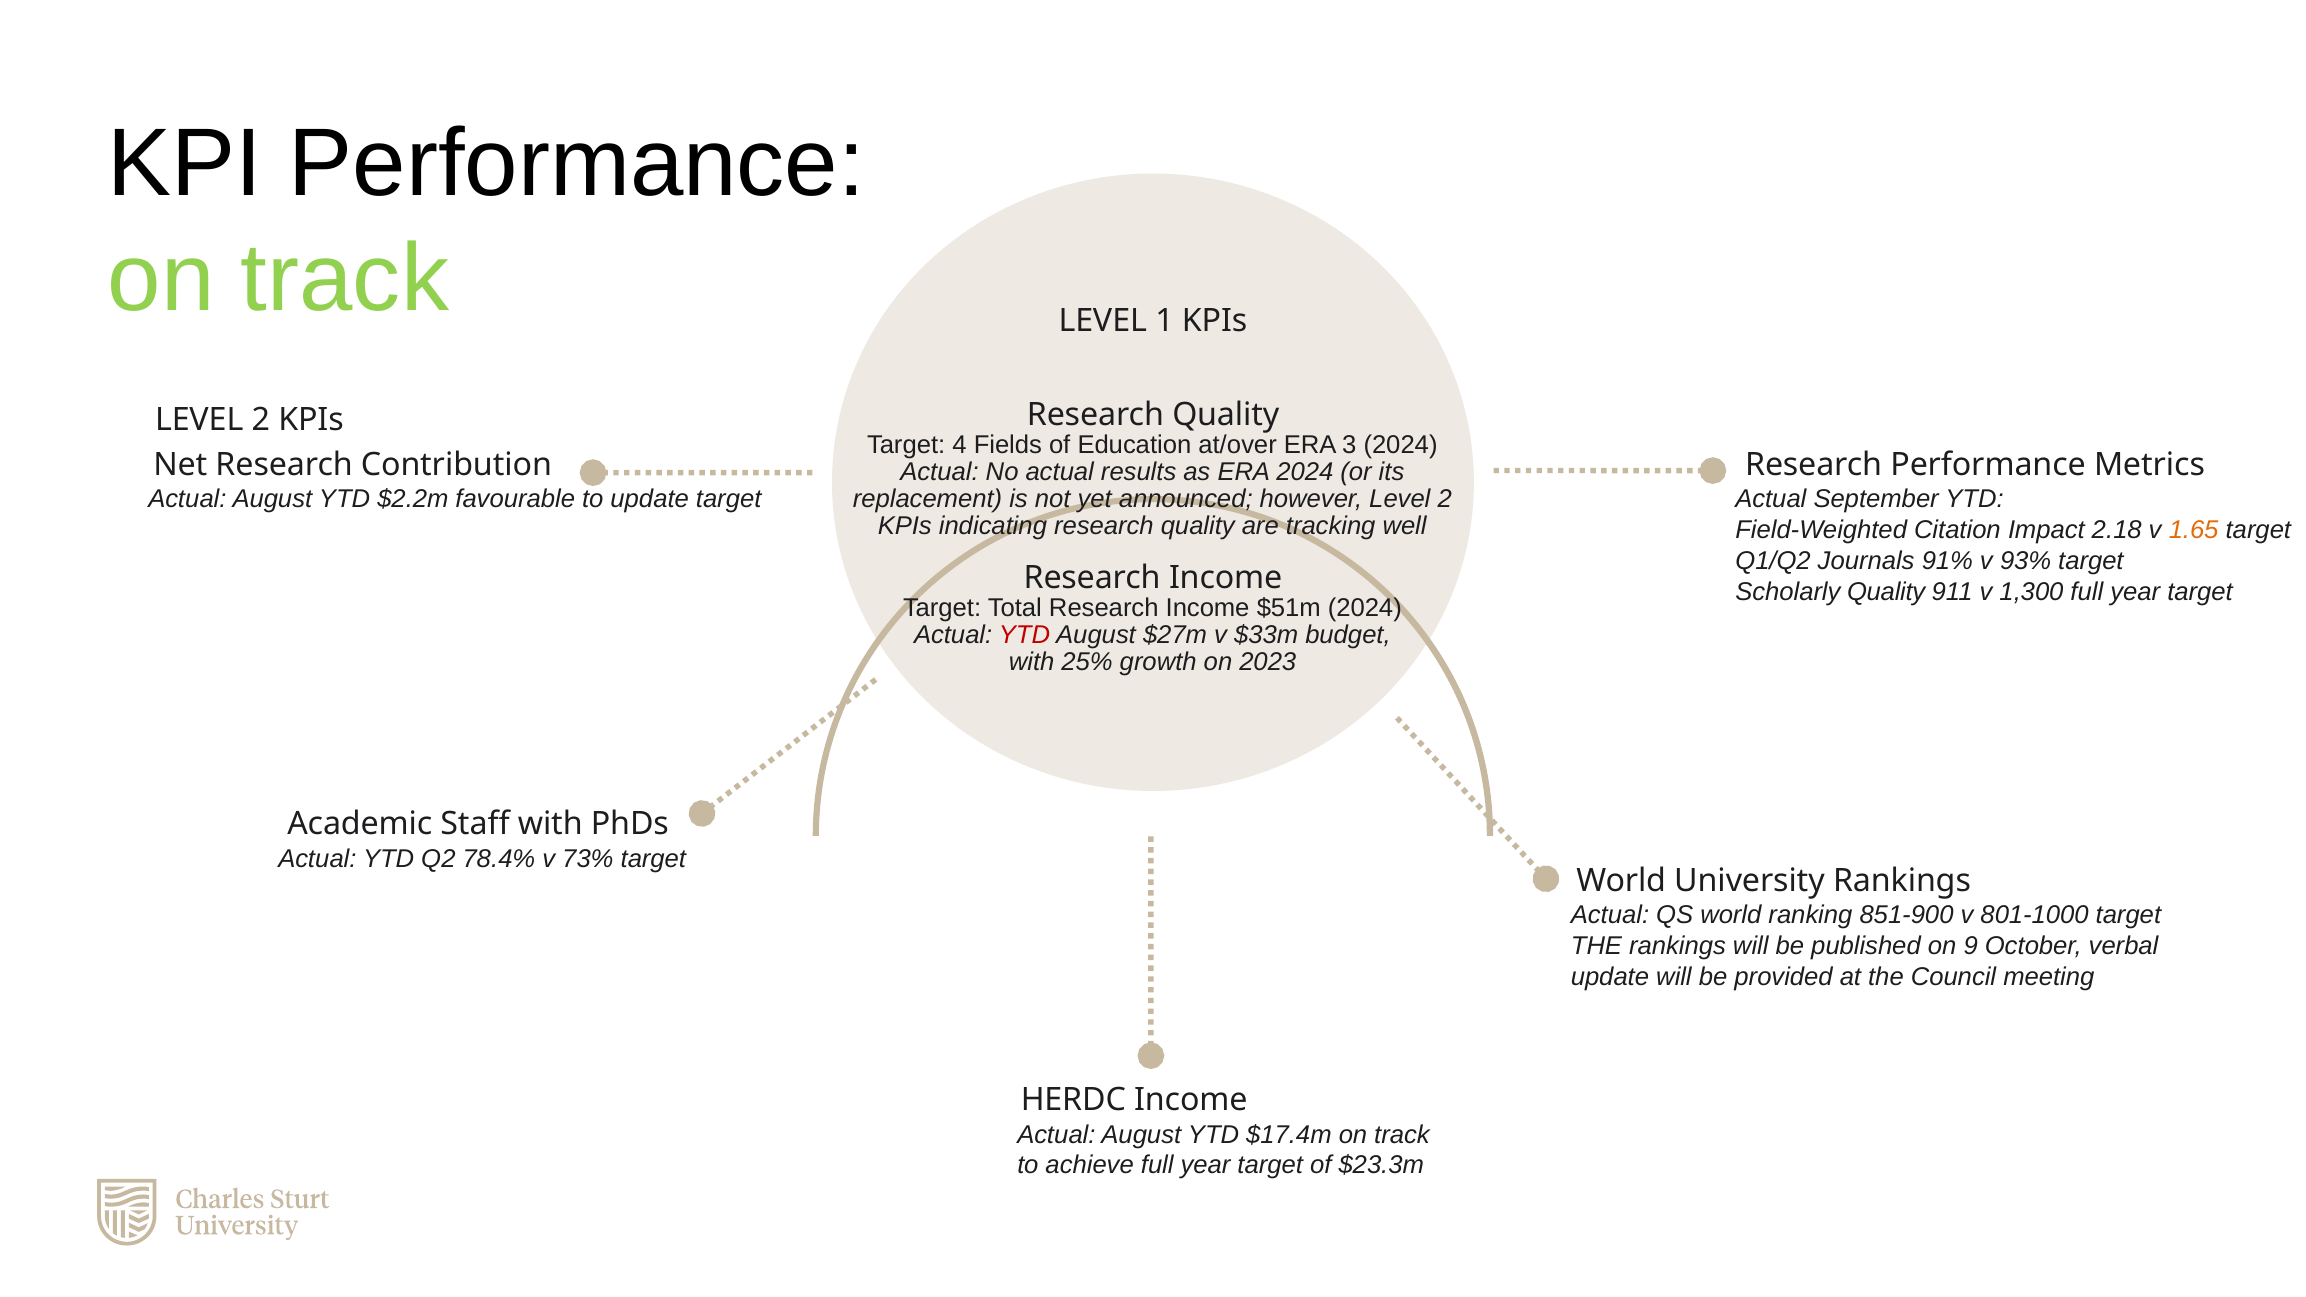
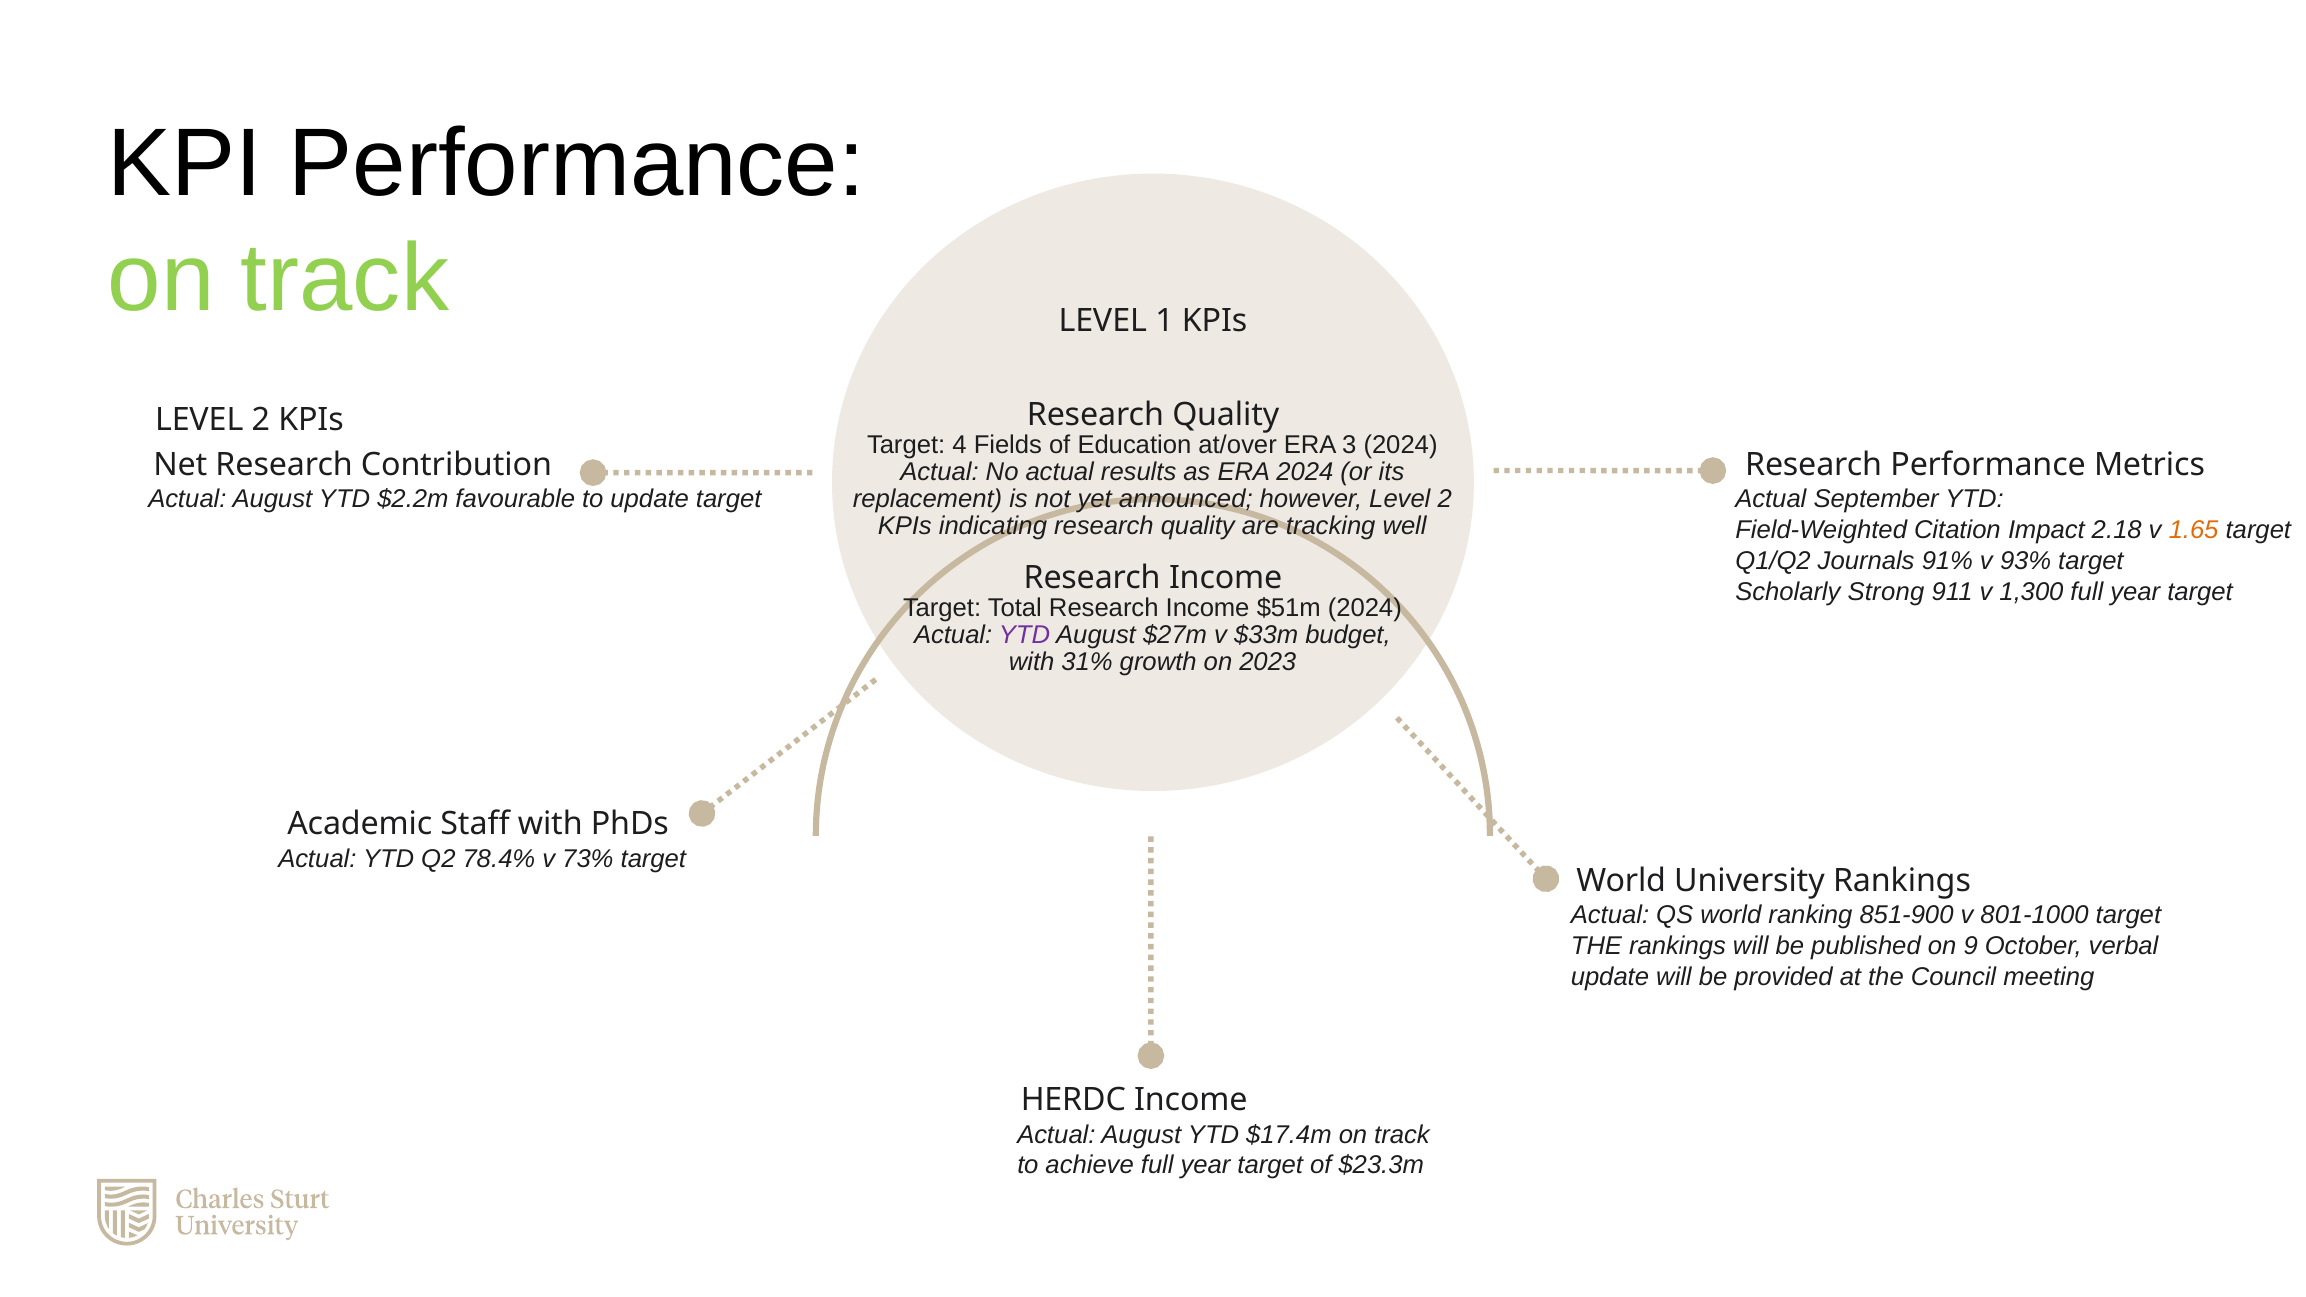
Scholarly Quality: Quality -> Strong
YTD at (1025, 635) colour: red -> purple
25%: 25% -> 31%
